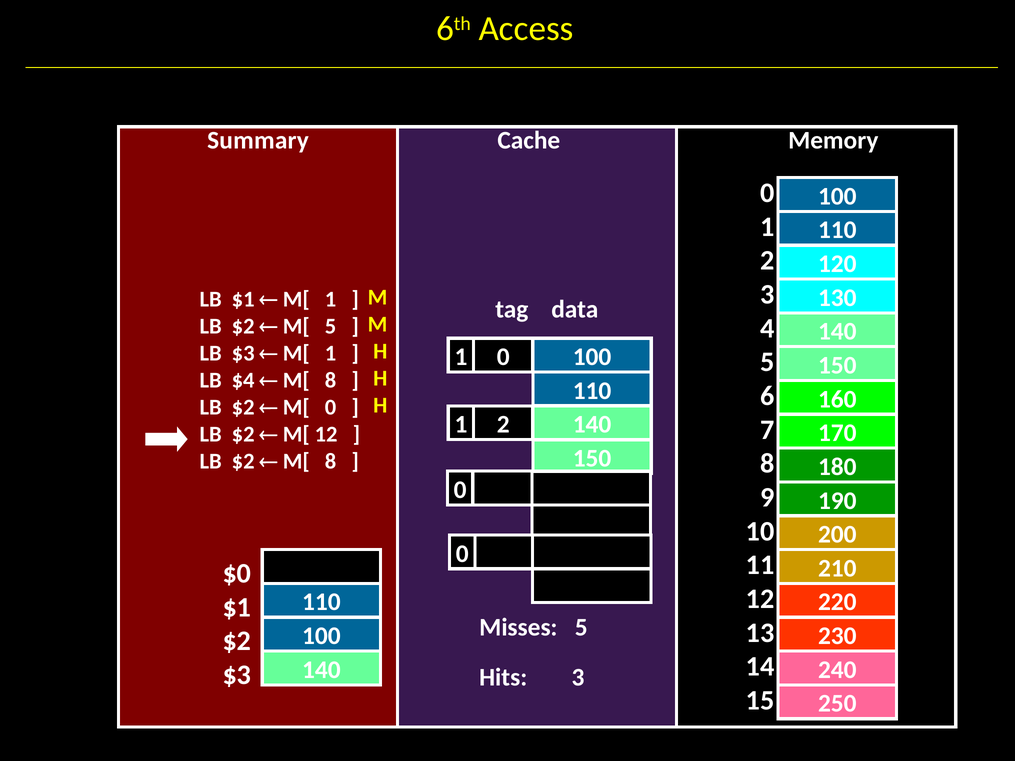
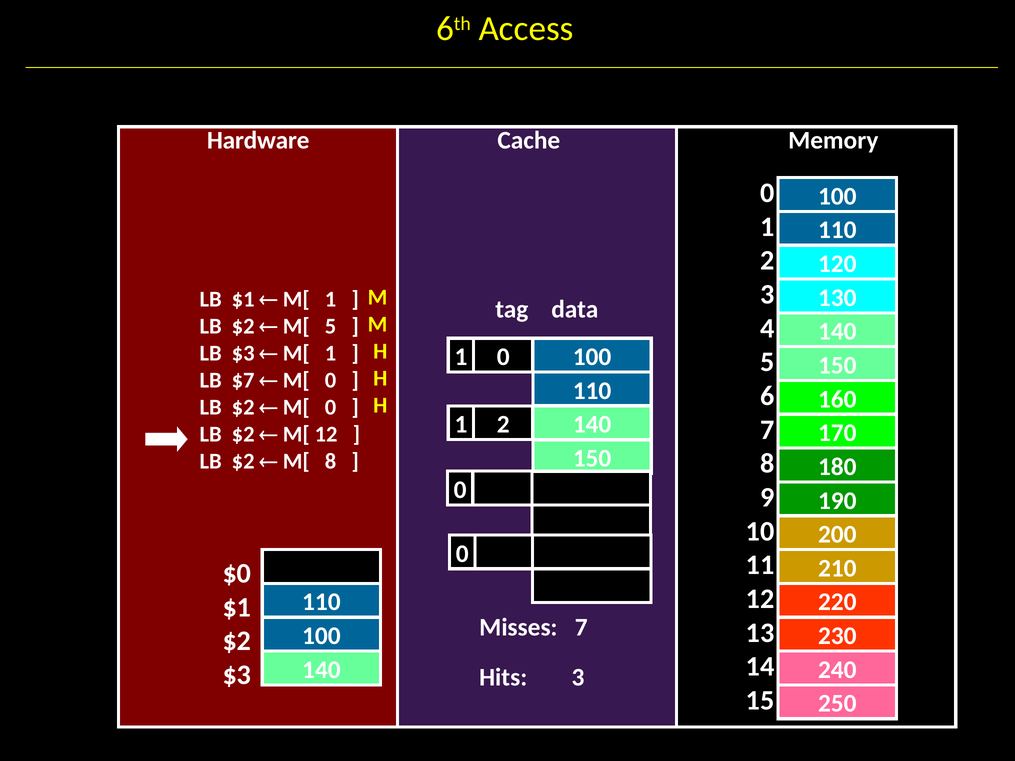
Summary: Summary -> Hardware
$4: $4 -> $7
8 at (331, 380): 8 -> 0
Misses 5: 5 -> 7
